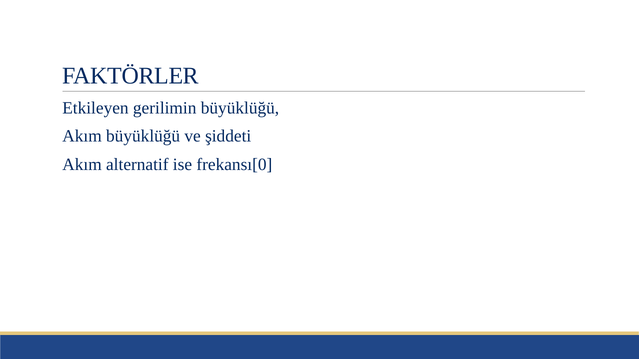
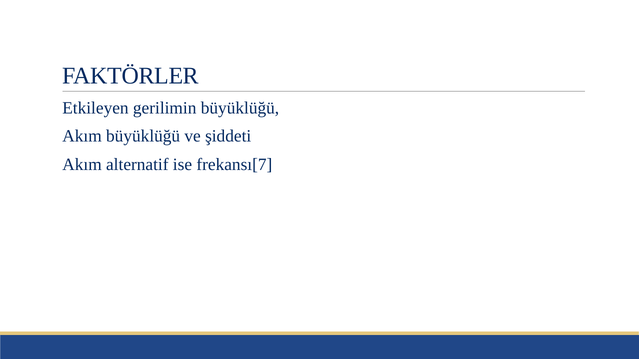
frekansı[0: frekansı[0 -> frekansı[7
